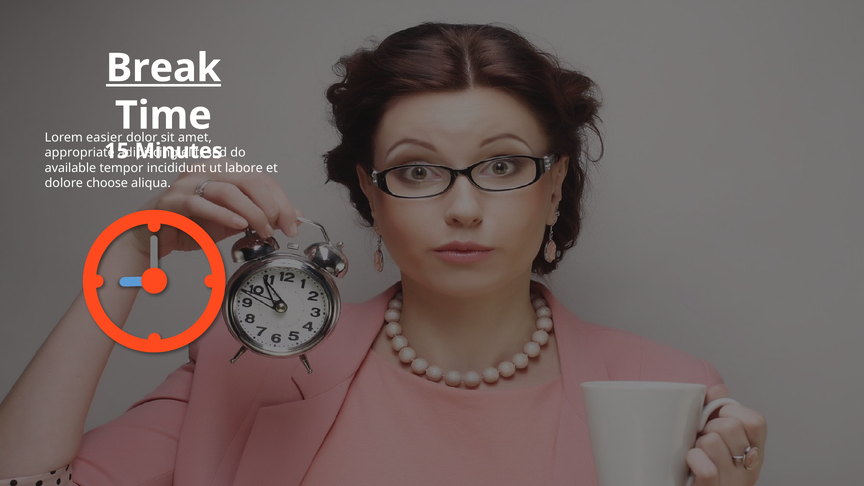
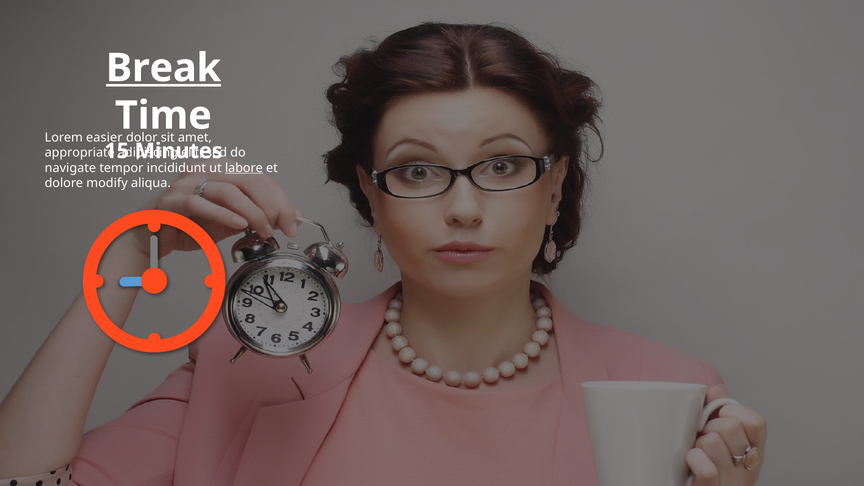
available: available -> navigate
labore underline: none -> present
choose: choose -> modify
